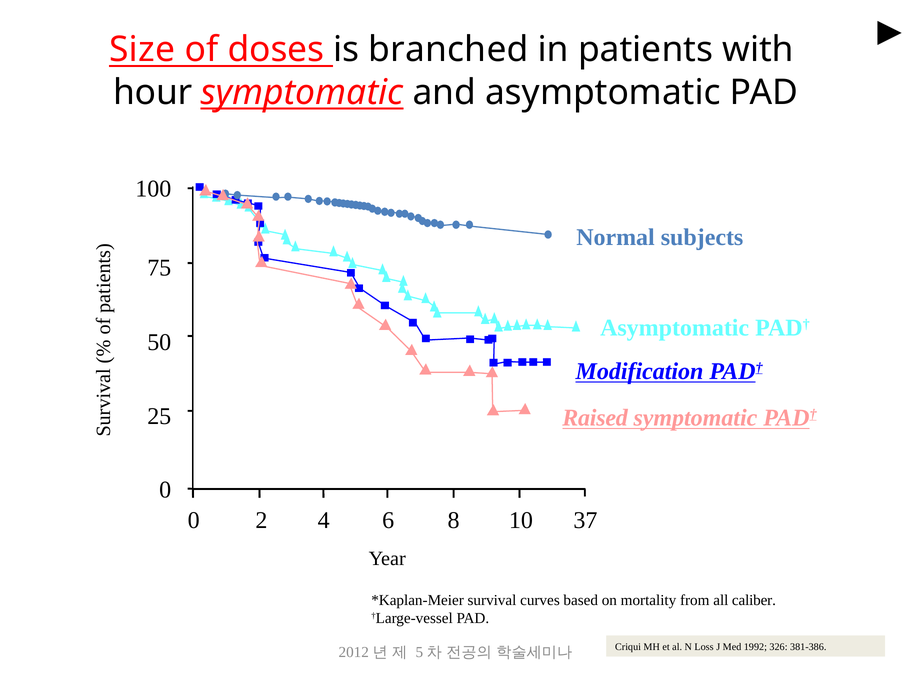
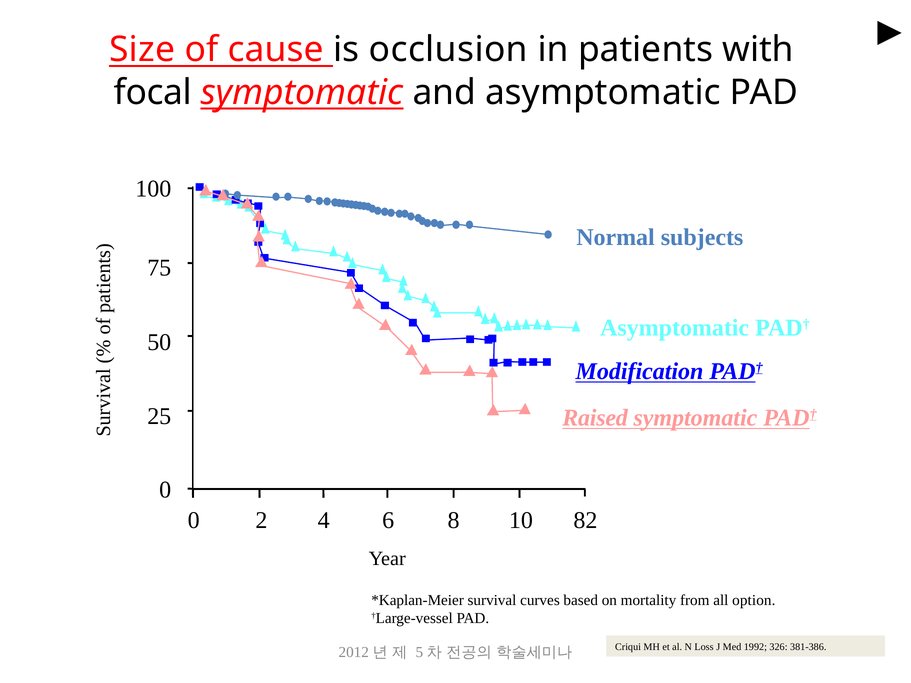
doses: doses -> cause
branched: branched -> occlusion
hour: hour -> focal
37: 37 -> 82
caliber: caliber -> option
